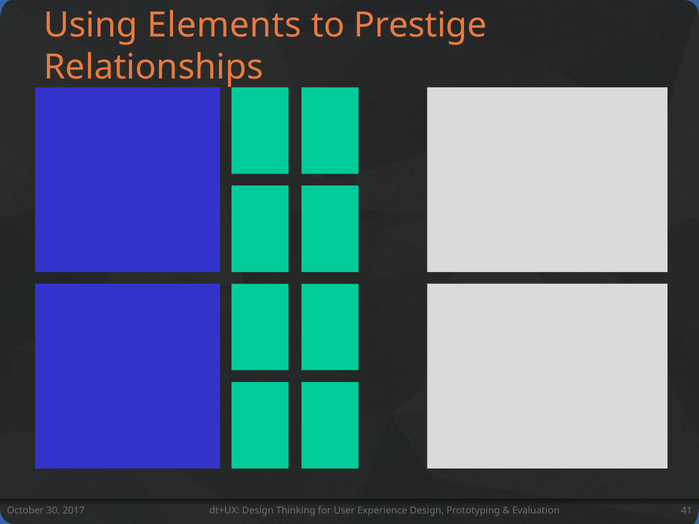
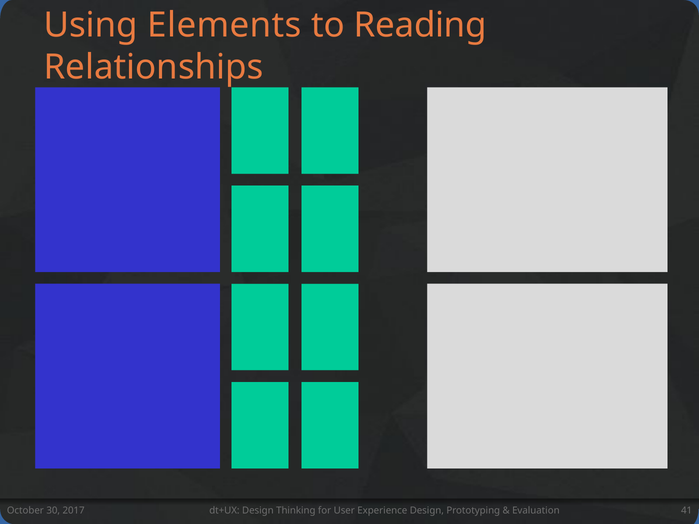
Prestige: Prestige -> Reading
